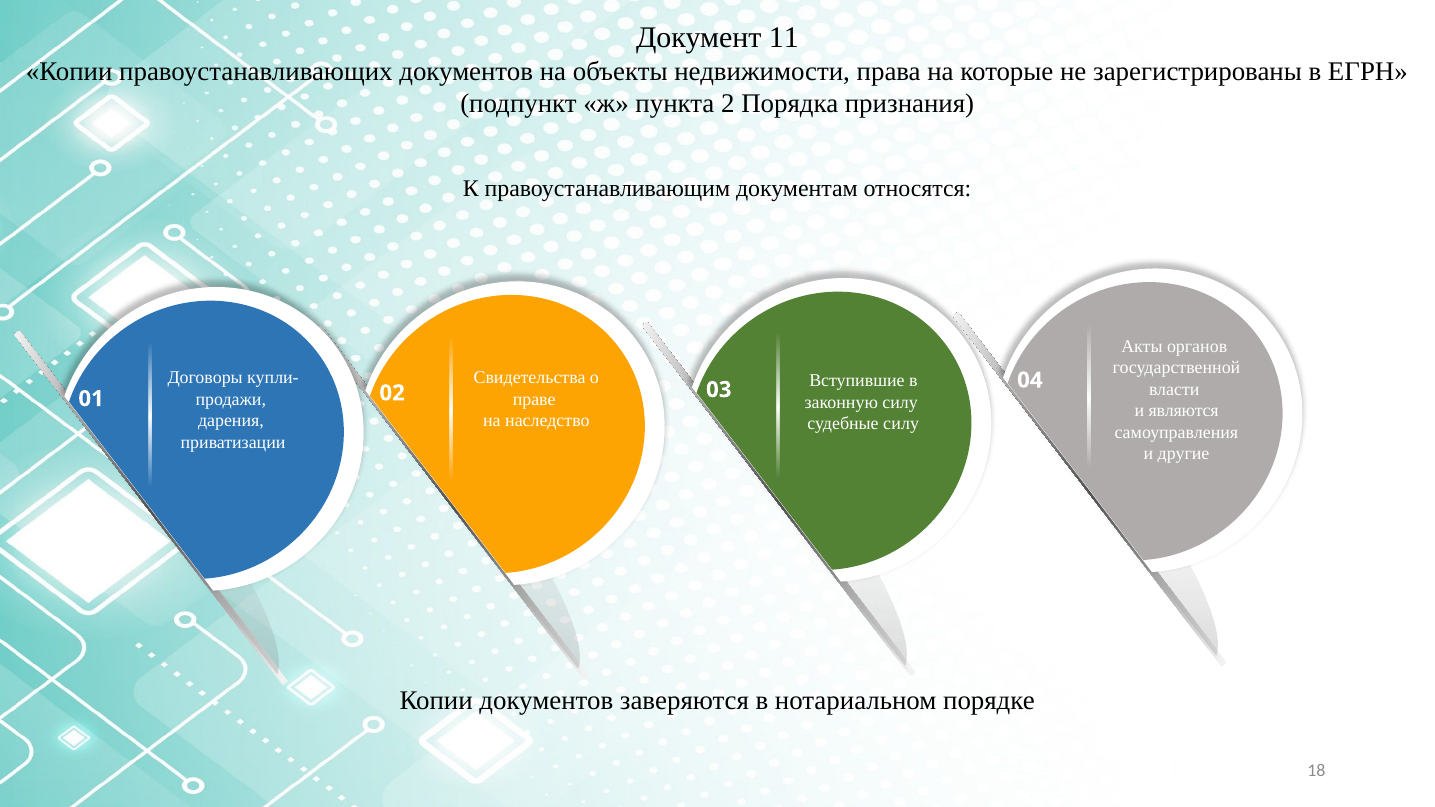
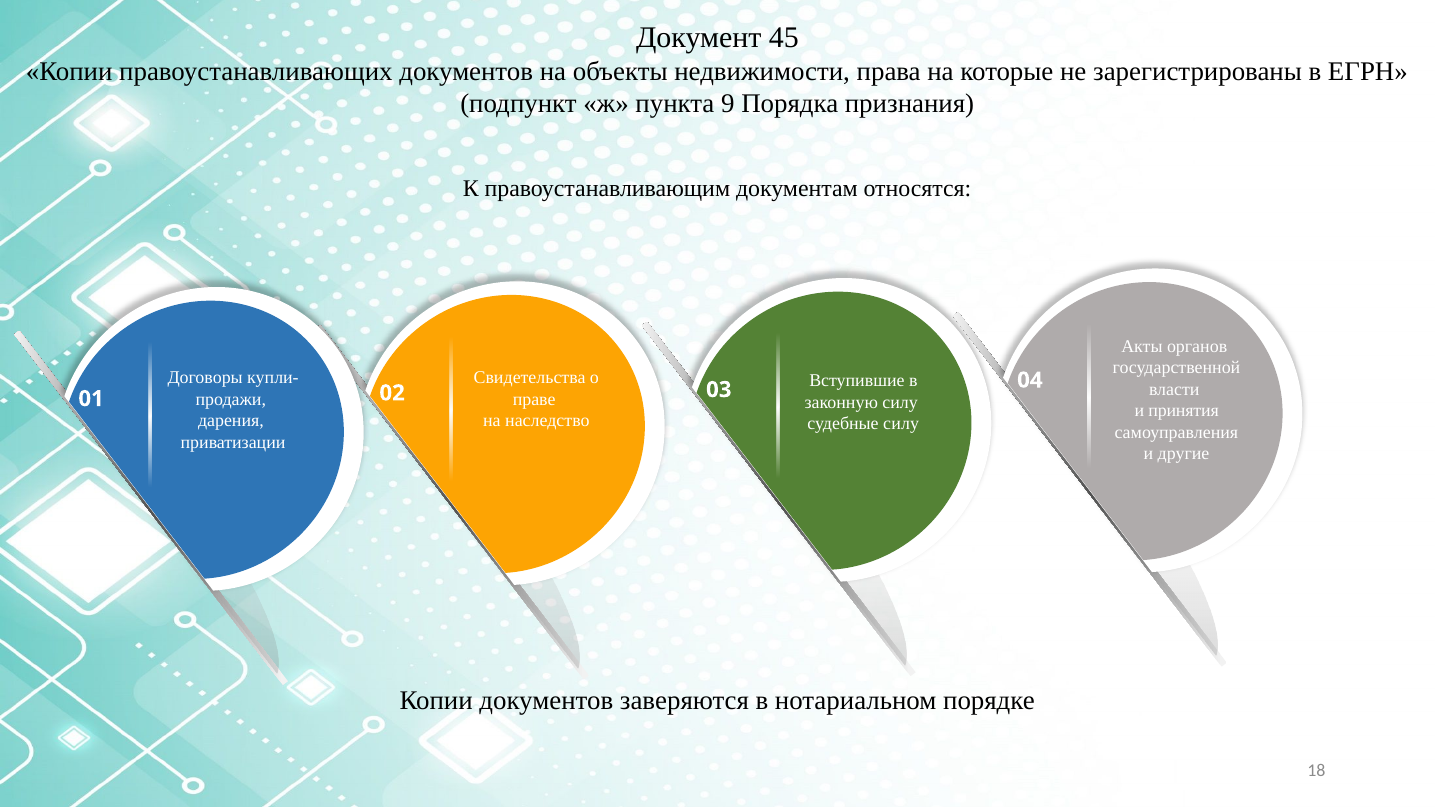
11: 11 -> 45
2: 2 -> 9
являются: являются -> принятия
